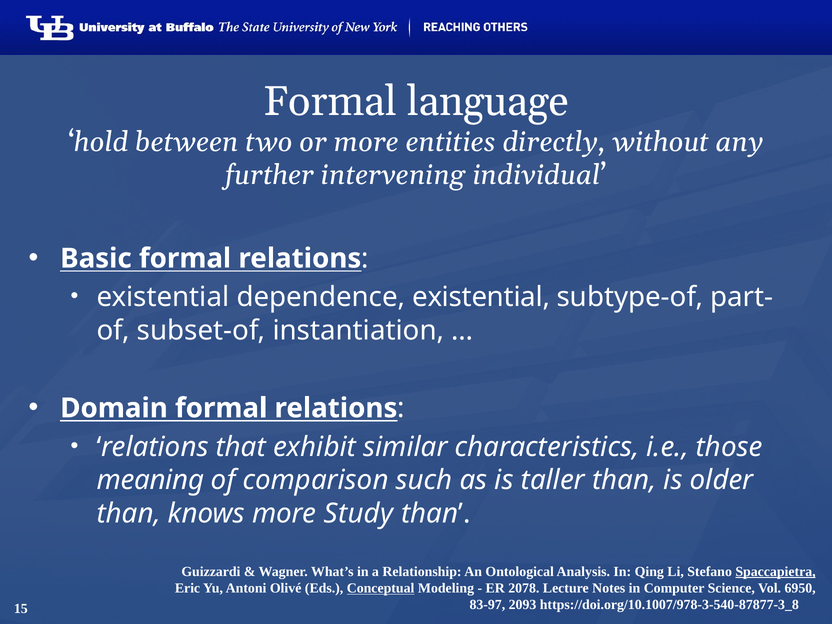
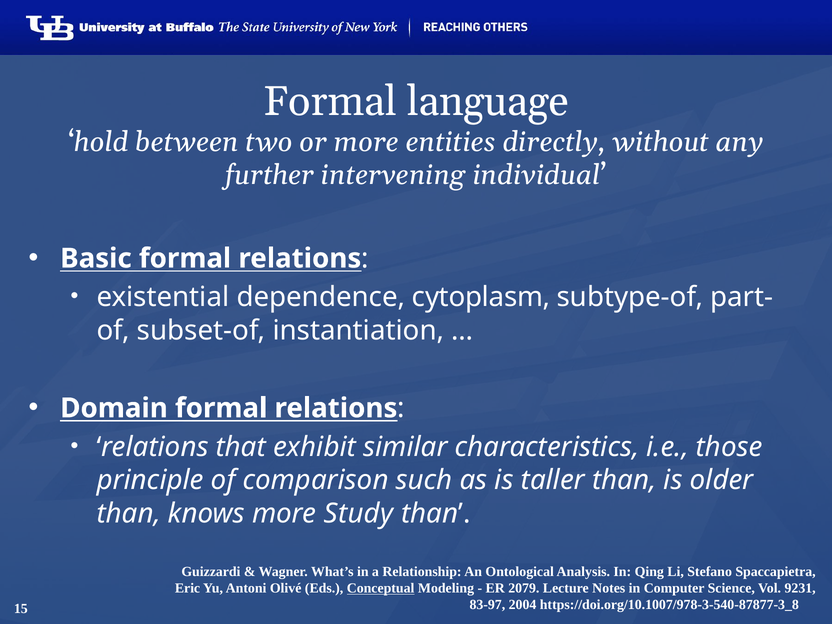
dependence existential: existential -> cytoplasm
meaning: meaning -> principle
Spaccapietra underline: present -> none
2078: 2078 -> 2079
6950: 6950 -> 9231
2093: 2093 -> 2004
